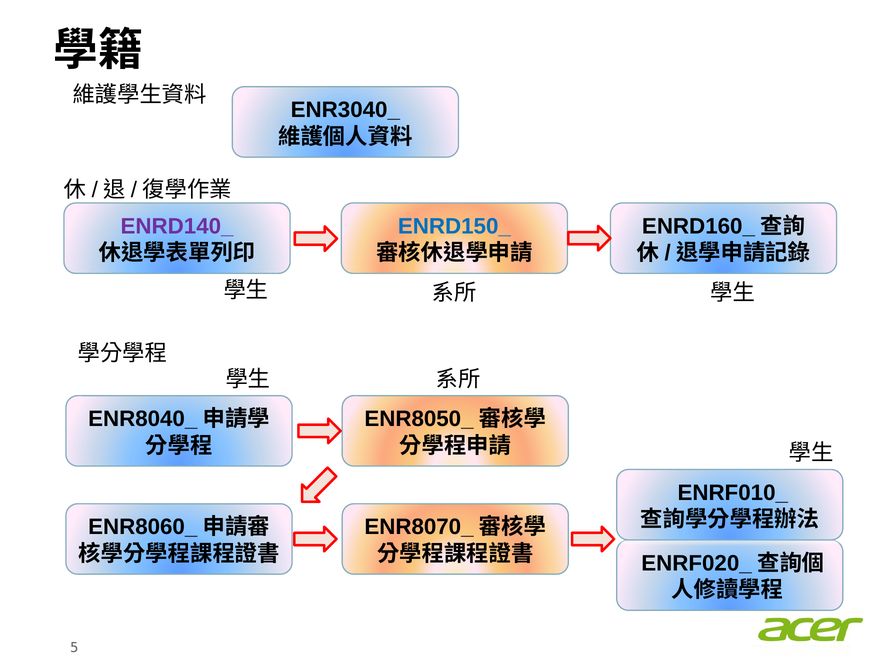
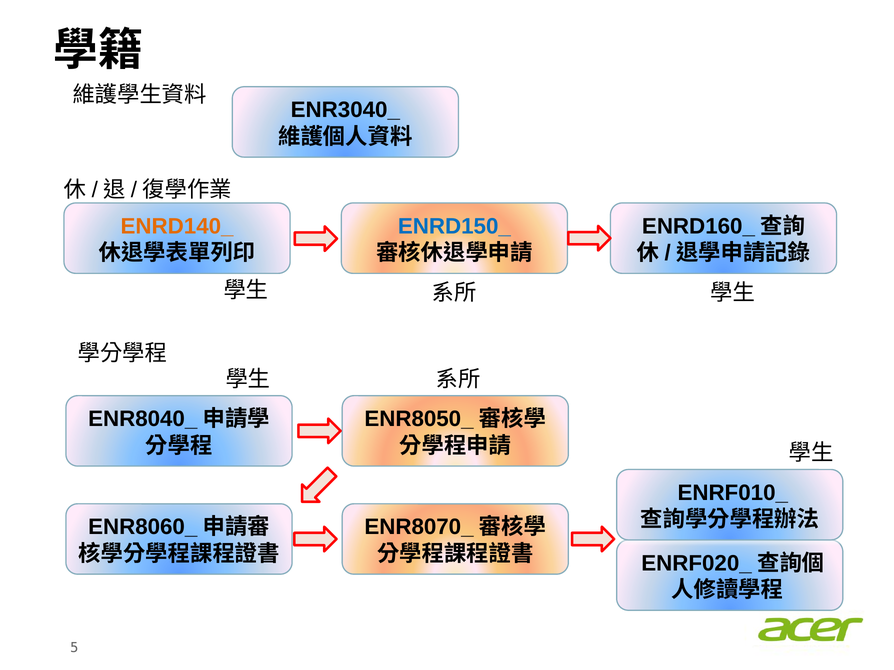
ENRD140_ colour: purple -> orange
